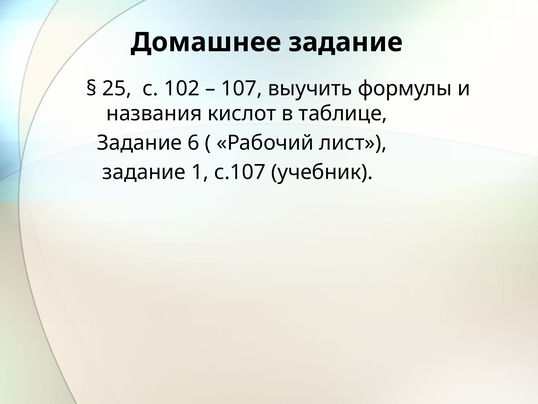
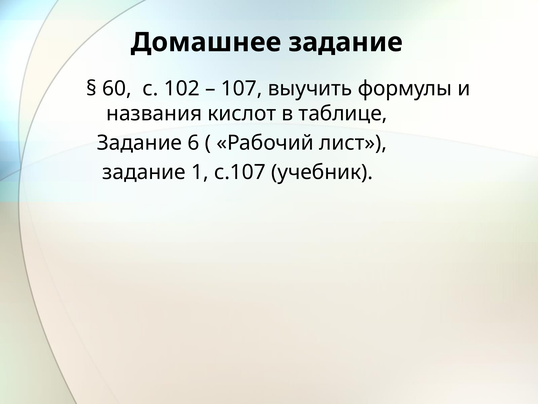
25: 25 -> 60
